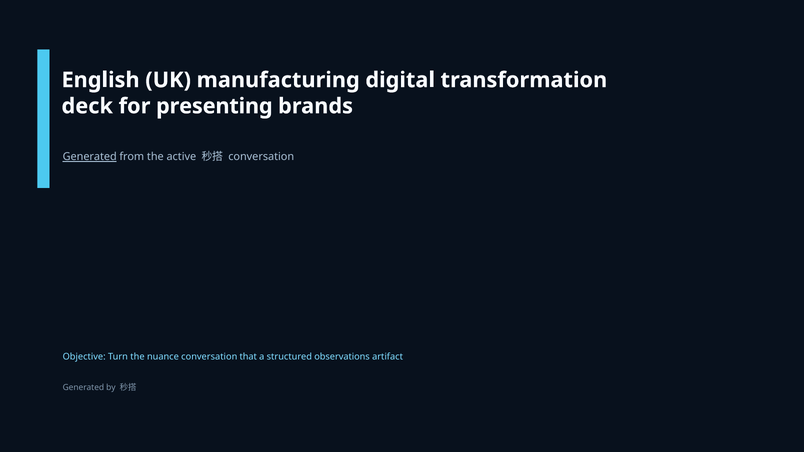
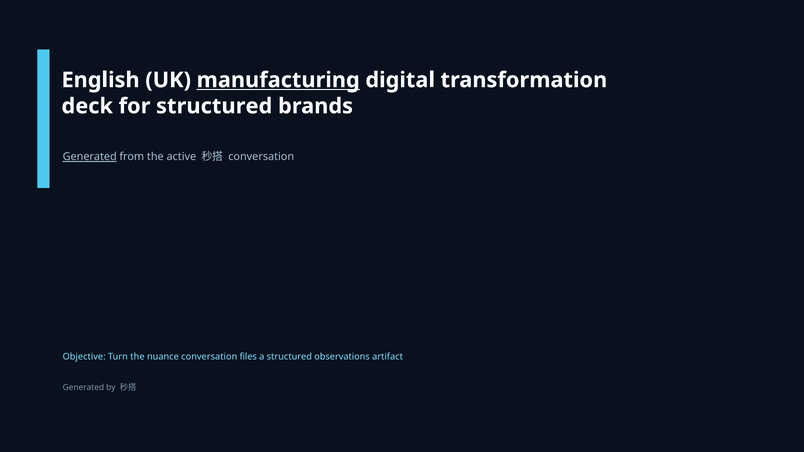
manufacturing underline: none -> present
for presenting: presenting -> structured
that: that -> files
